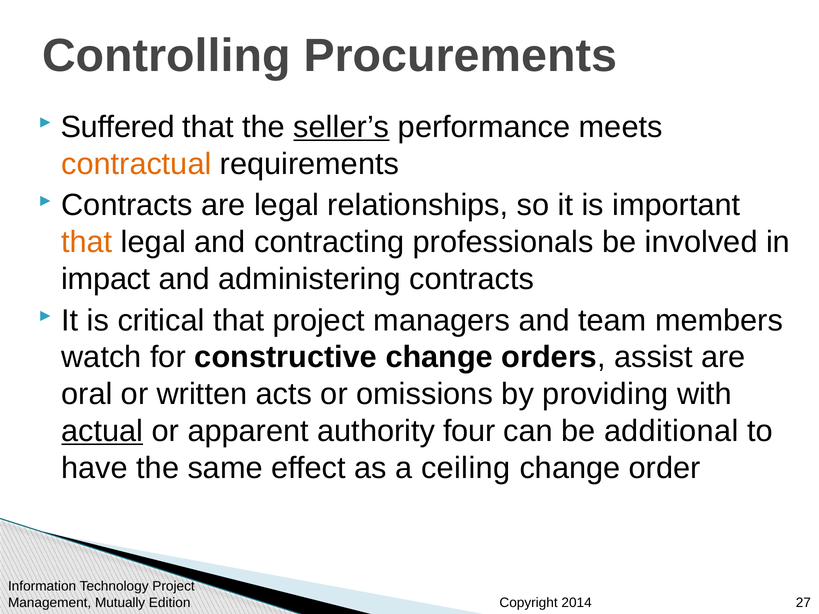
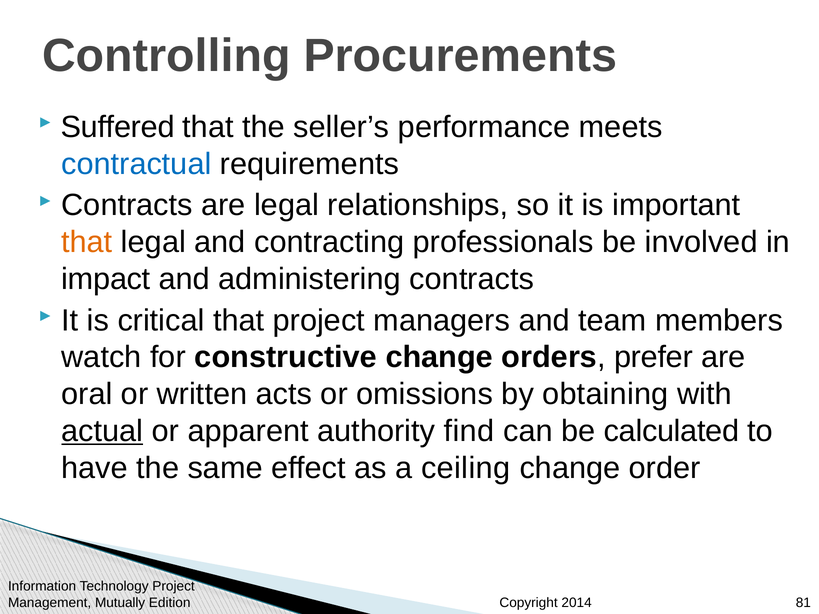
seller’s underline: present -> none
contractual colour: orange -> blue
assist: assist -> prefer
providing: providing -> obtaining
four: four -> find
additional: additional -> calculated
27: 27 -> 81
